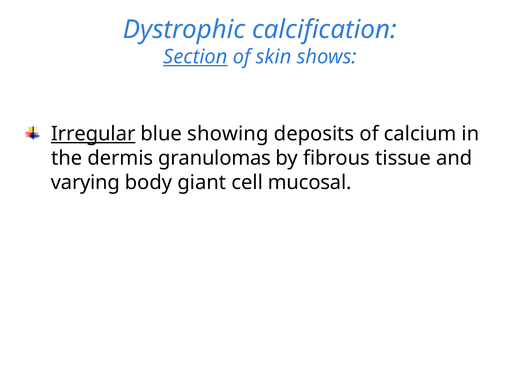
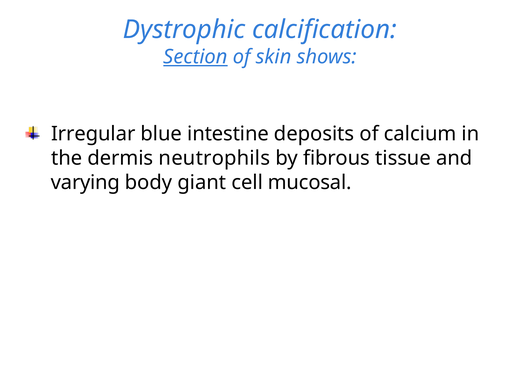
Irregular underline: present -> none
showing: showing -> intestine
granulomas: granulomas -> neutrophils
